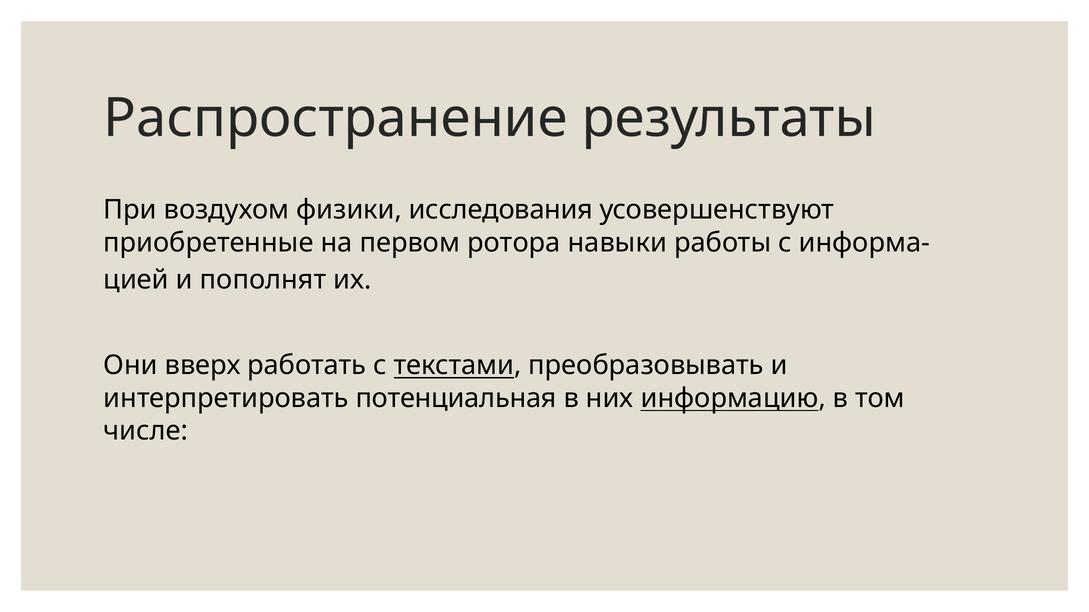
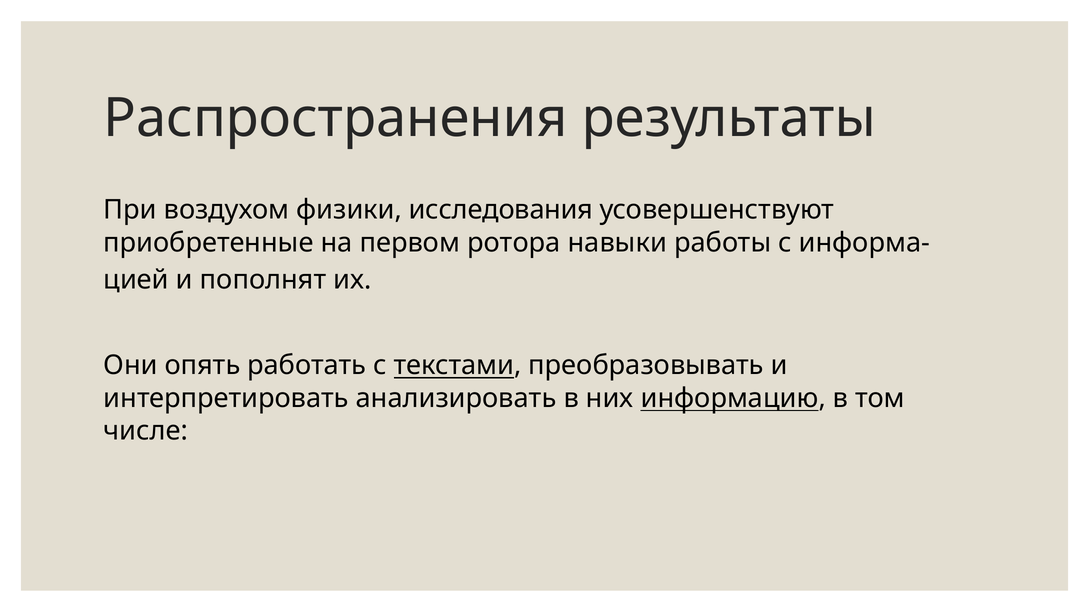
Распространение: Распространение -> Распространения
вверх: вверх -> опять
потенциальная: потенциальная -> анализировать
